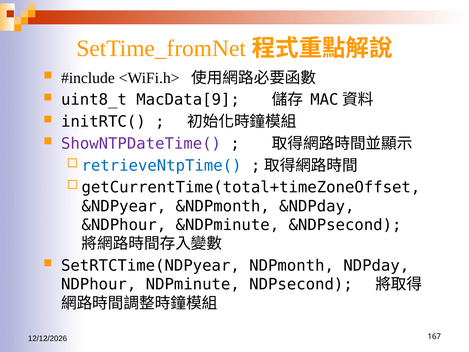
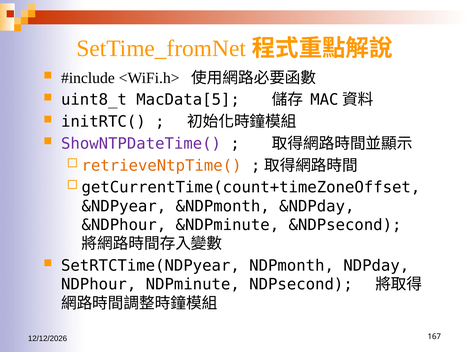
MacData[9: MacData[9 -> MacData[5
retrieveNtpTime( colour: blue -> orange
getCurrentTime(total+timeZoneOffset: getCurrentTime(total+timeZoneOffset -> getCurrentTime(count+timeZoneOffset
